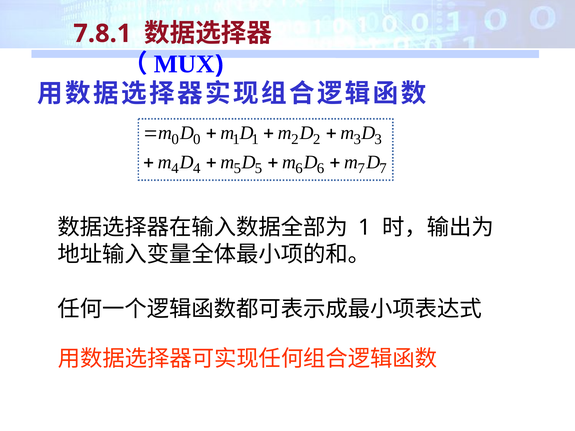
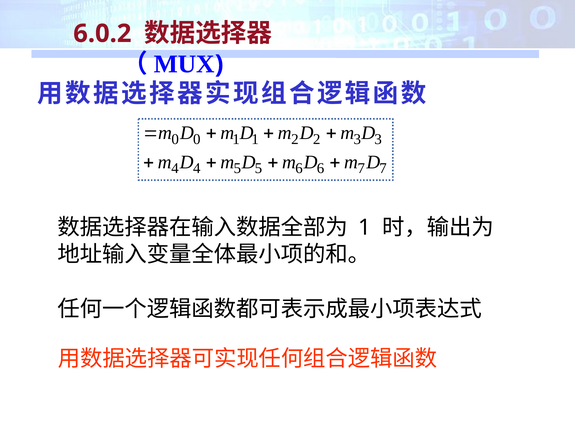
7.8.1: 7.8.1 -> 6.0.2
